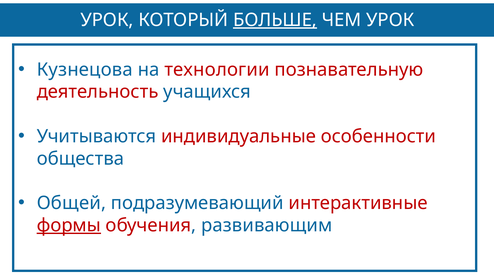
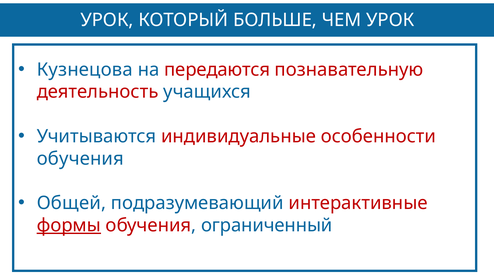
БОЛЬШЕ underline: present -> none
технологии: технологии -> передаются
общества at (80, 159): общества -> обучения
развивающим: развивающим -> ограниченный
